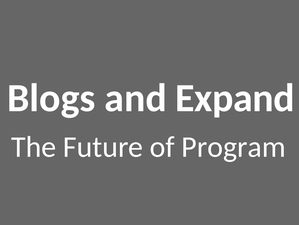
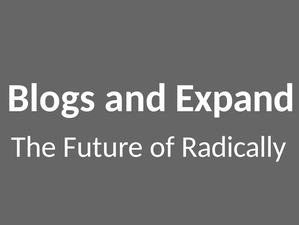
Program: Program -> Radically
